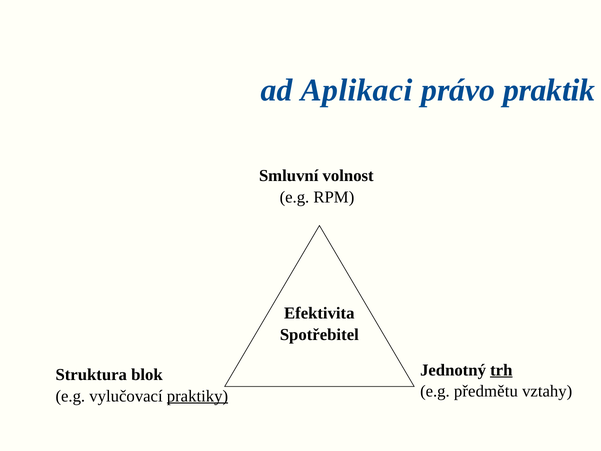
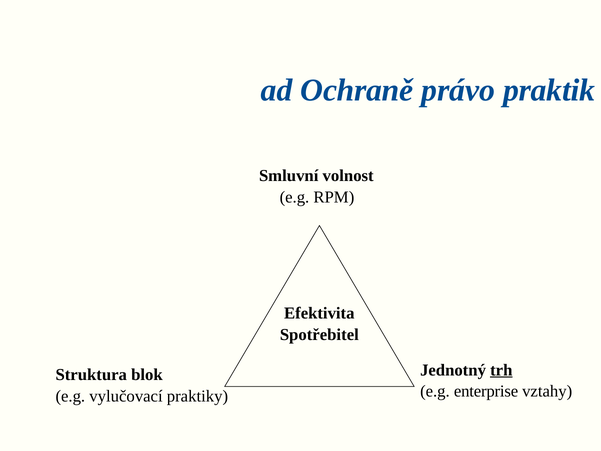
Aplikaci: Aplikaci -> Ochraně
předmětu: předmětu -> enterprise
praktiky underline: present -> none
